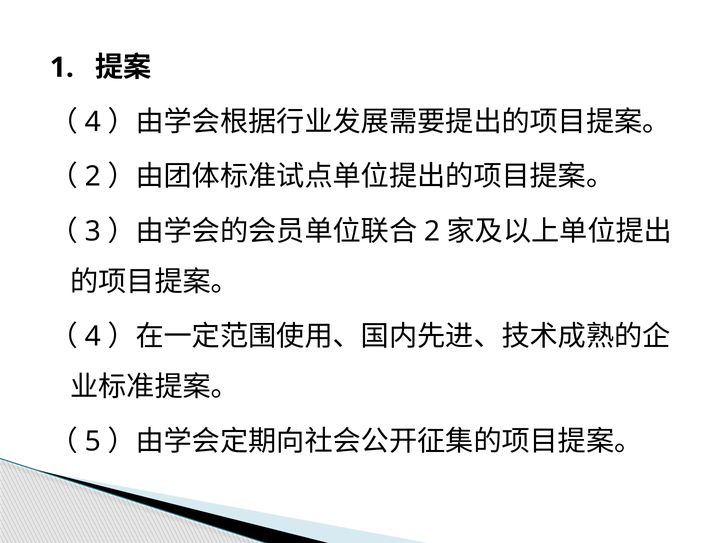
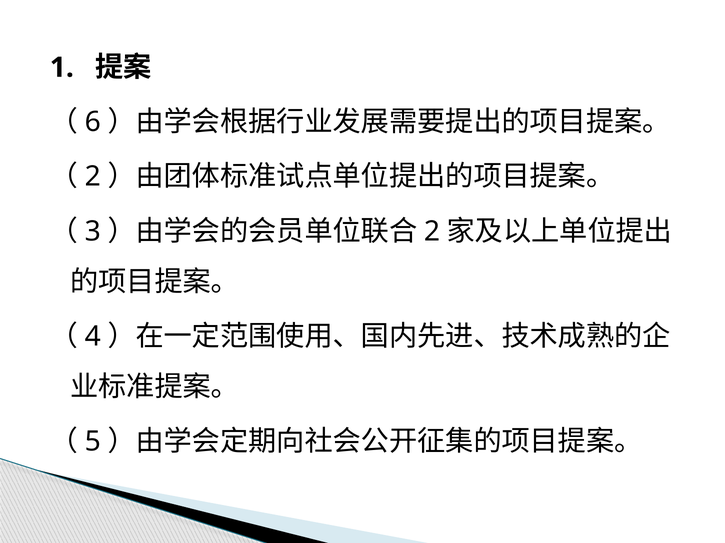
4 at (93, 122): 4 -> 6
